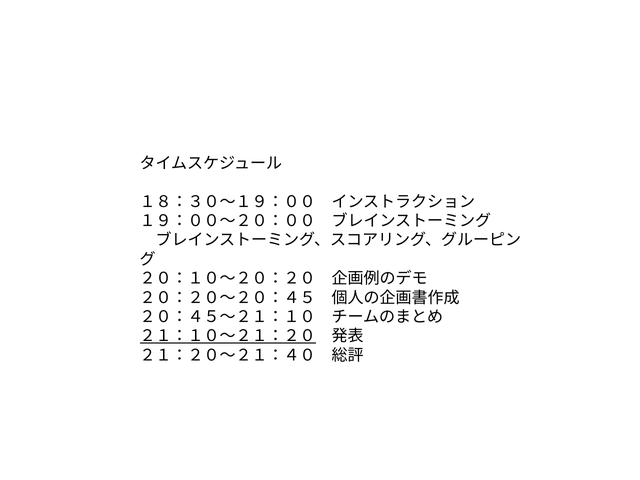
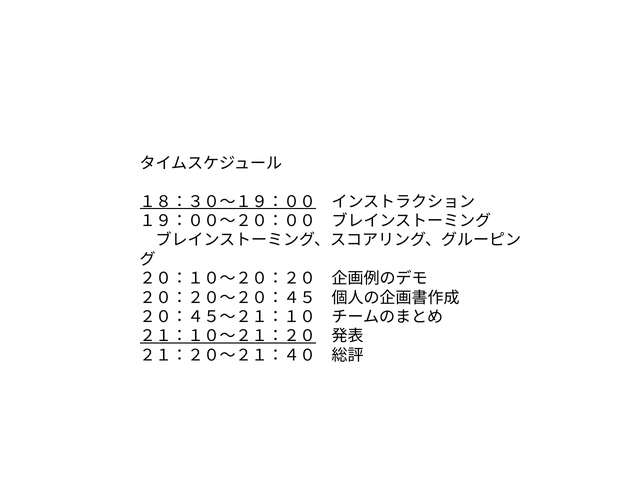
１８：３０～１９：００ underline: none -> present
